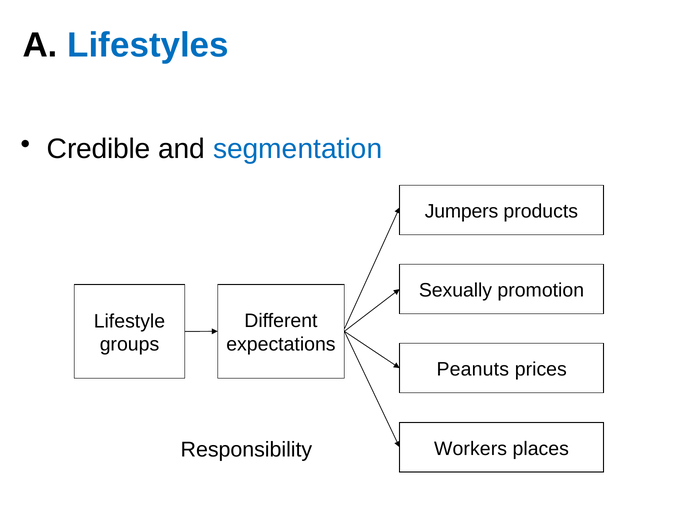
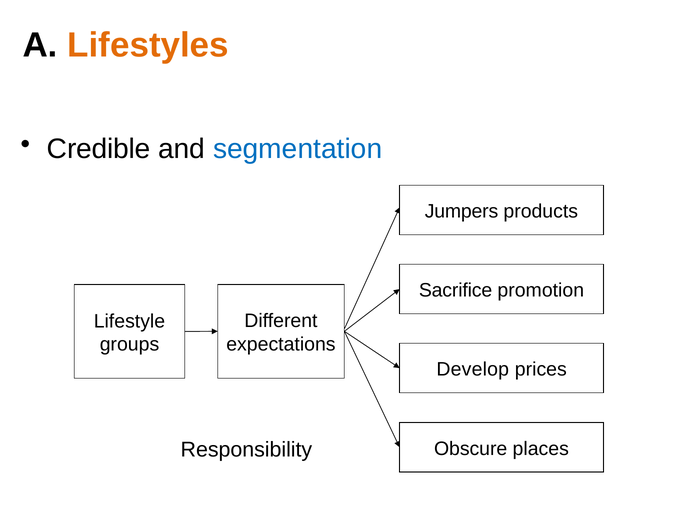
Lifestyles colour: blue -> orange
Sexually: Sexually -> Sacrifice
Peanuts: Peanuts -> Develop
Workers: Workers -> Obscure
